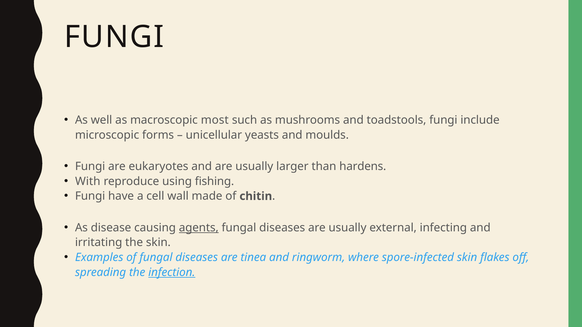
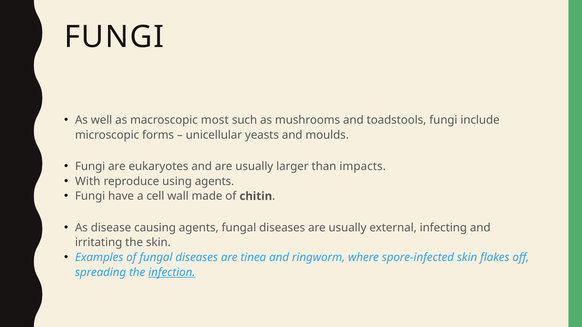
hardens: hardens -> impacts
using fishing: fishing -> agents
agents at (199, 228) underline: present -> none
